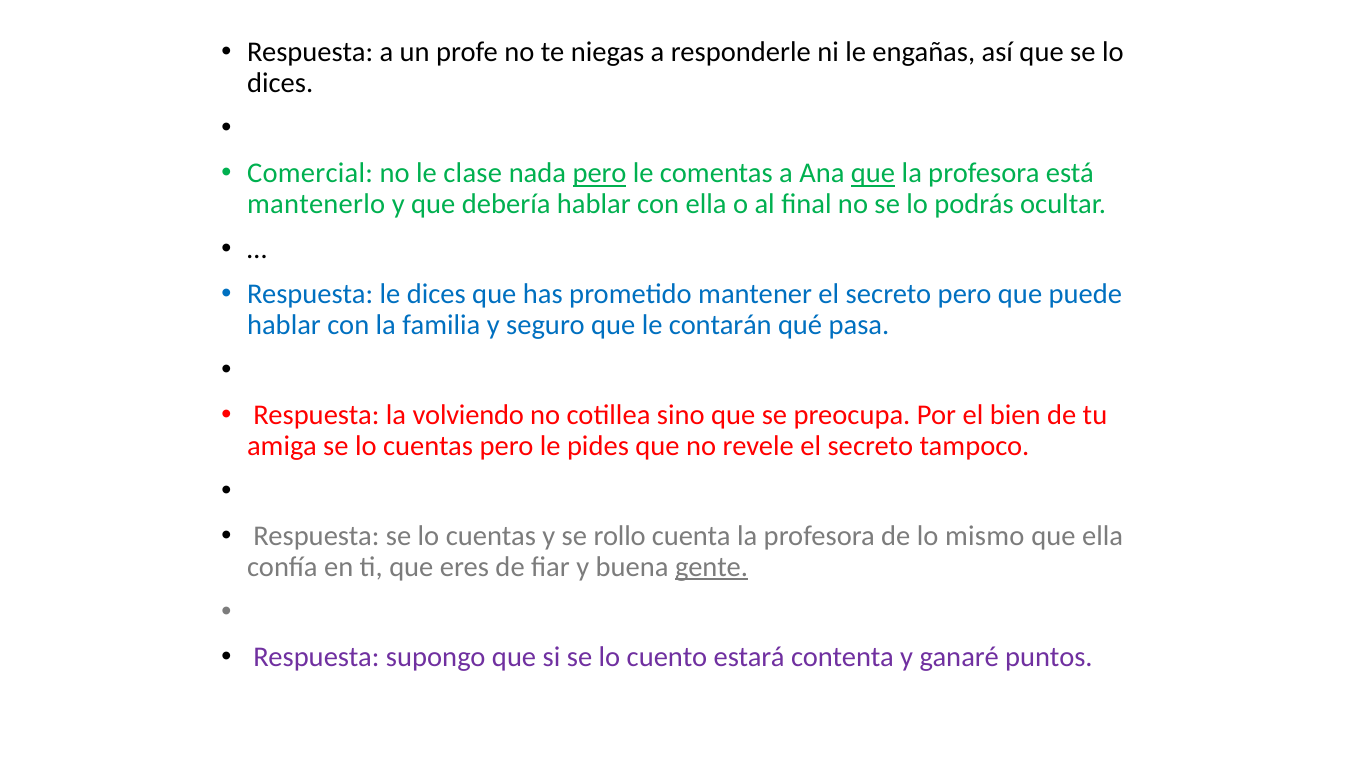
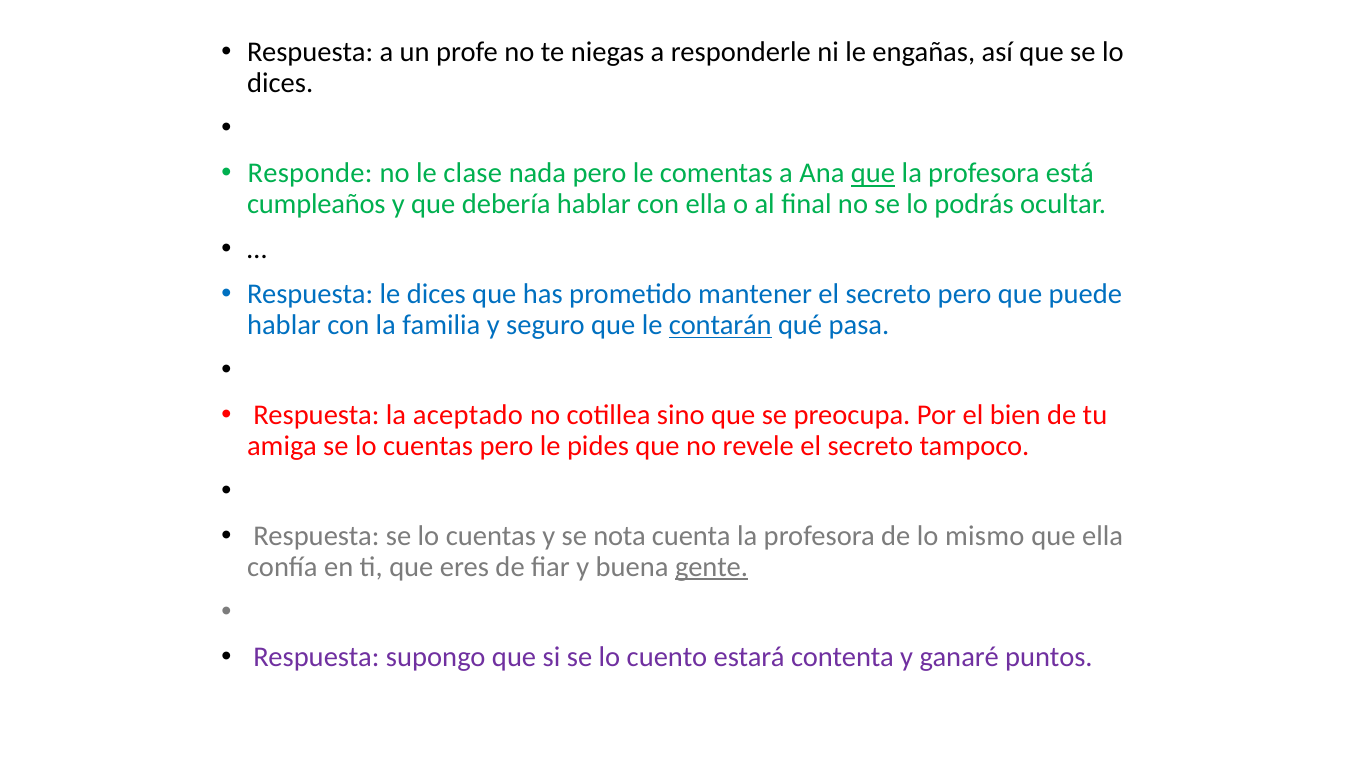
Comercial: Comercial -> Responde
pero at (600, 173) underline: present -> none
mantenerlo: mantenerlo -> cumpleaños
contarán underline: none -> present
volviendo: volviendo -> aceptado
rollo: rollo -> nota
